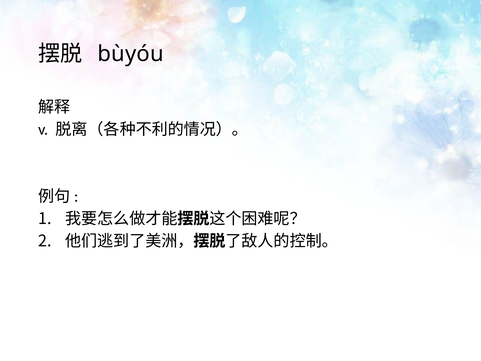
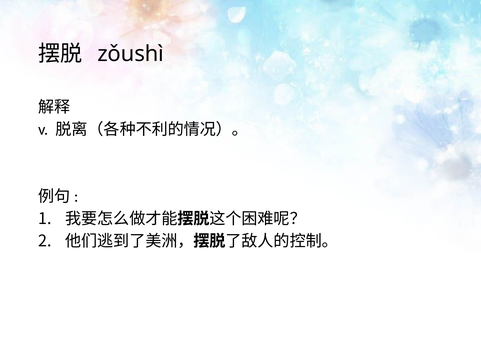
bùyóu: bùyóu -> zǒushì
